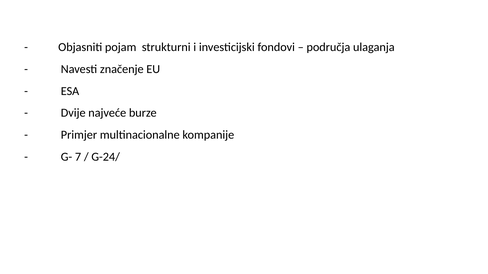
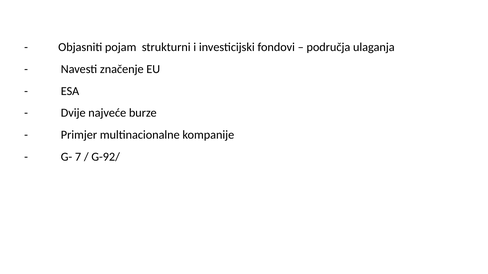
G-24/: G-24/ -> G-92/
